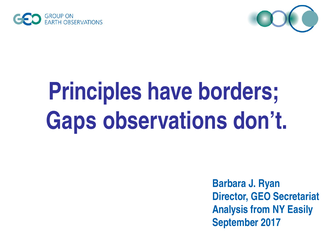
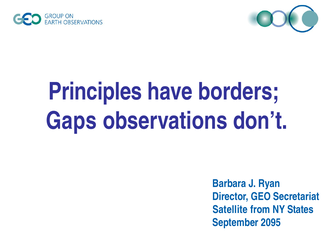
Analysis: Analysis -> Satellite
Easily: Easily -> States
2017: 2017 -> 2095
